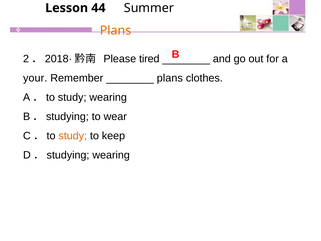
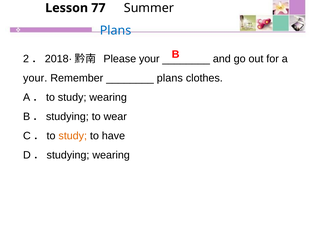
44: 44 -> 77
Plans at (116, 30) colour: orange -> blue
Please tired: tired -> your
keep: keep -> have
